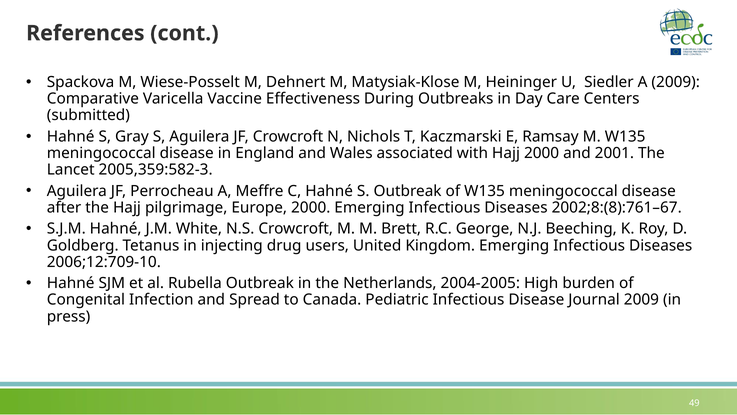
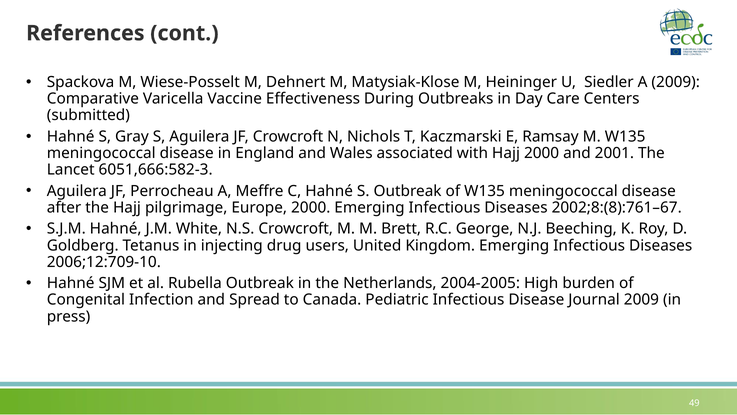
2005,359:582-3: 2005,359:582-3 -> 6051,666:582-3
